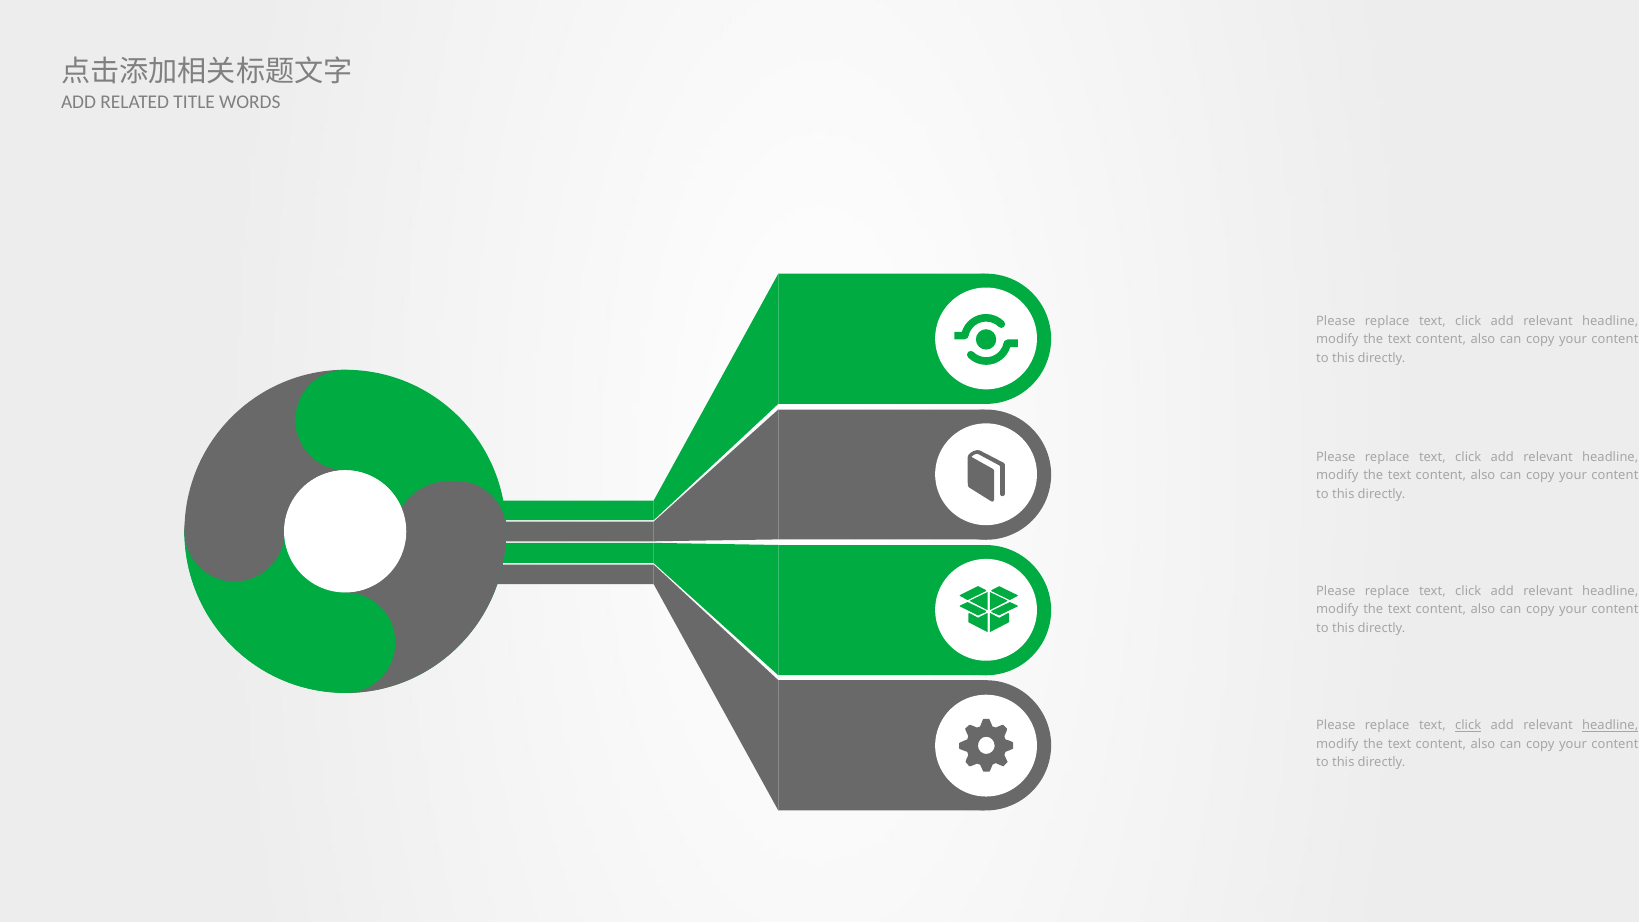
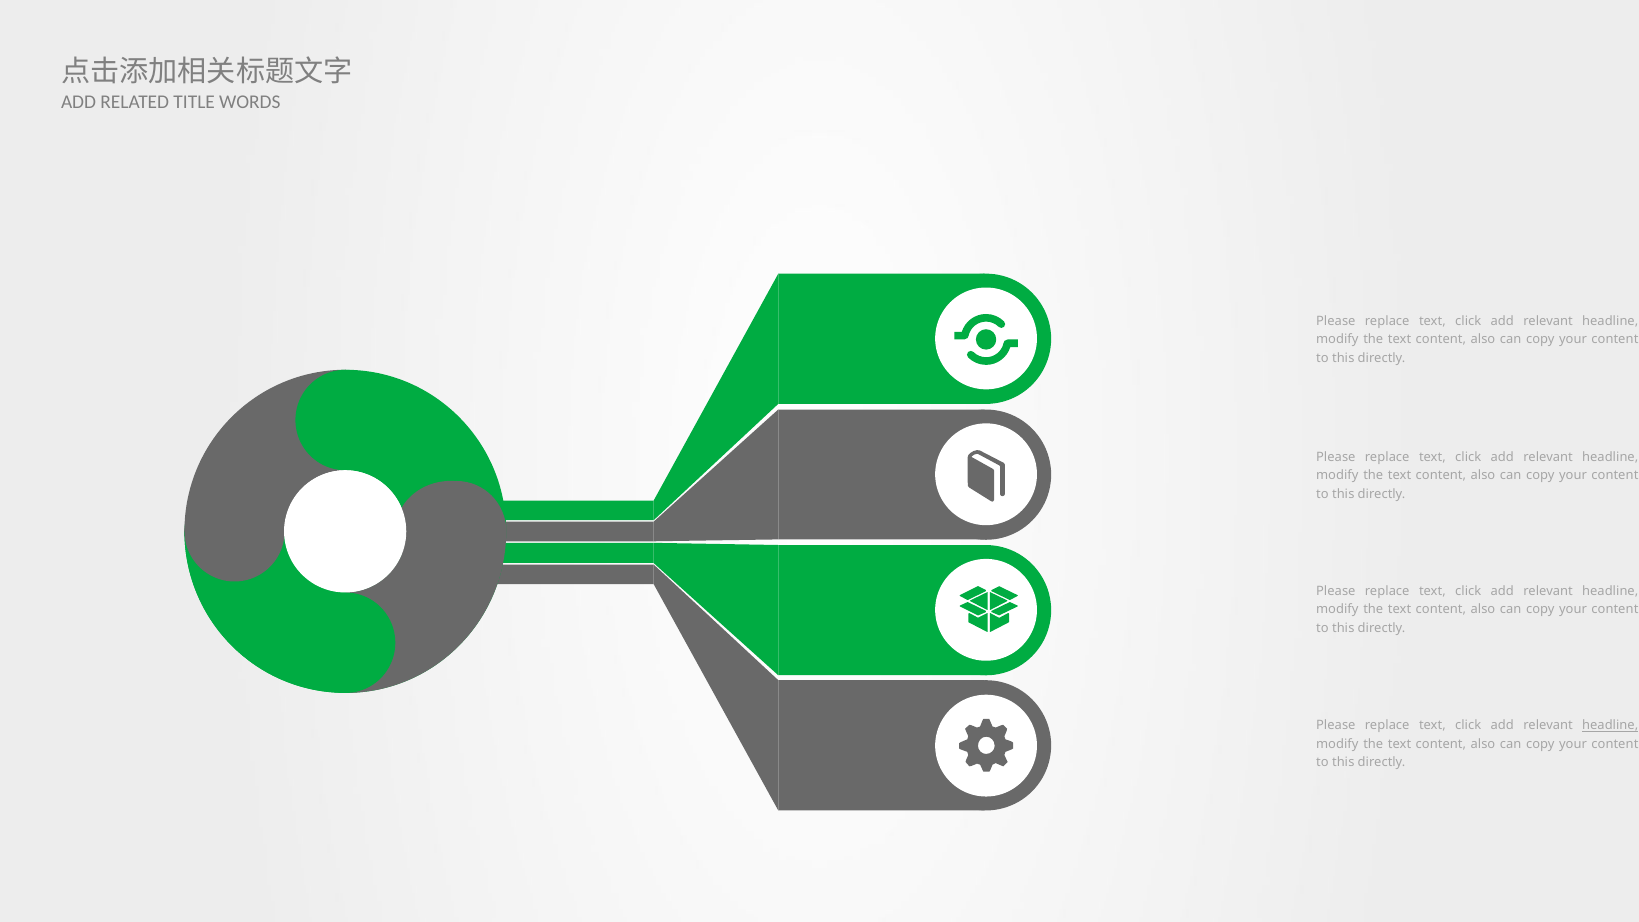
click at (1468, 725) underline: present -> none
